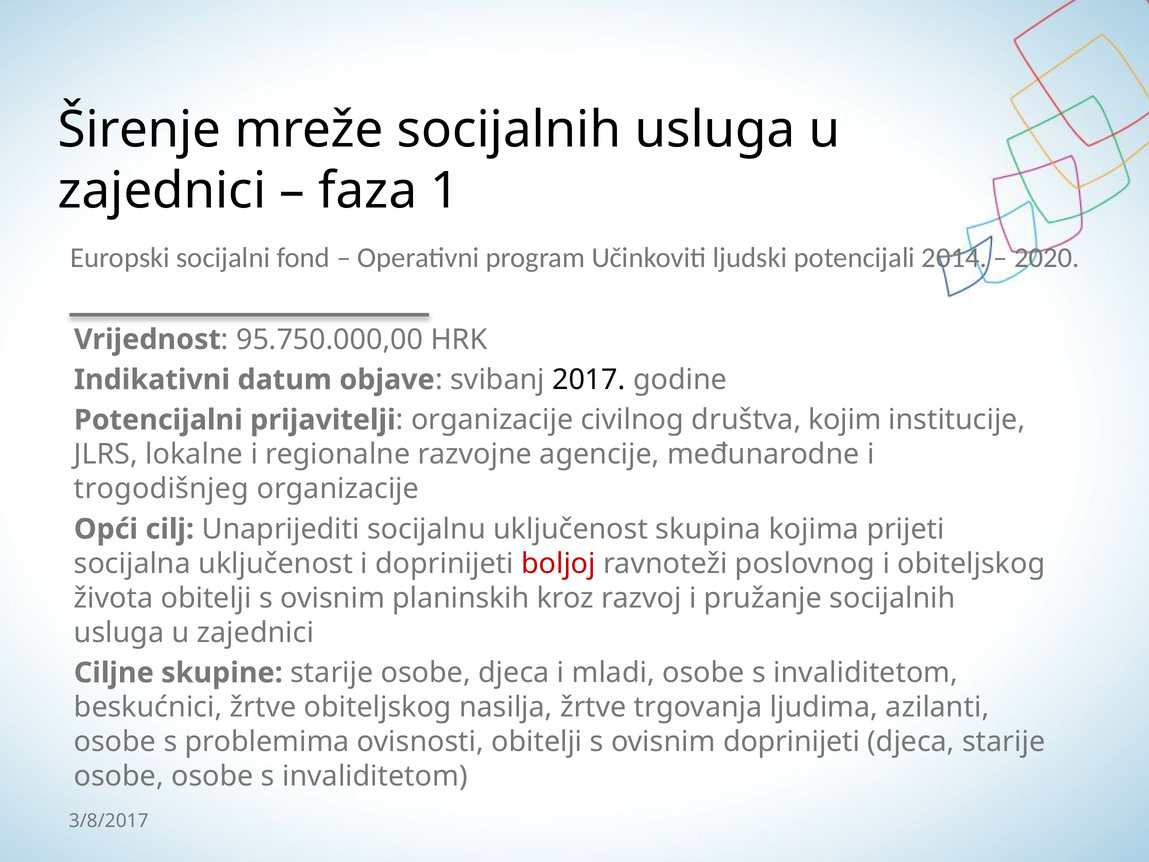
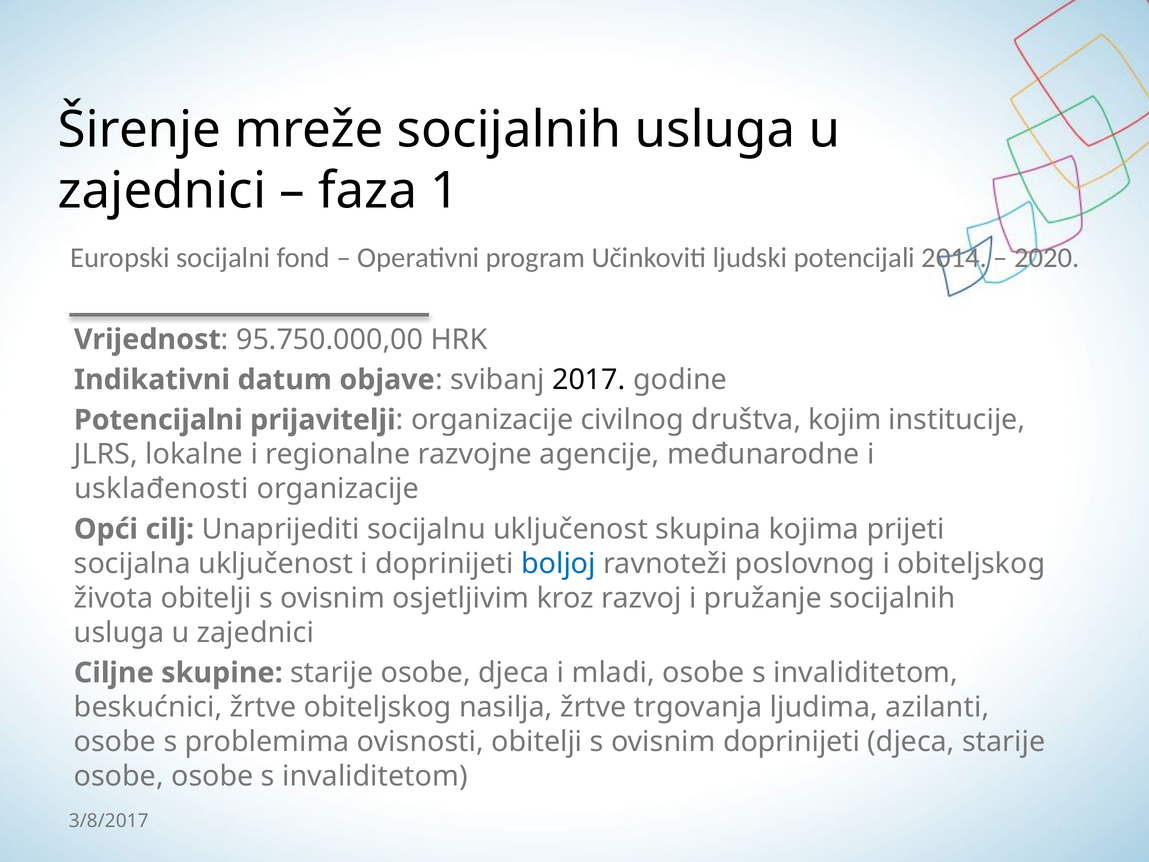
trogodišnjeg: trogodišnjeg -> usklađenosti
boljoj colour: red -> blue
planinskih: planinskih -> osjetljivim
